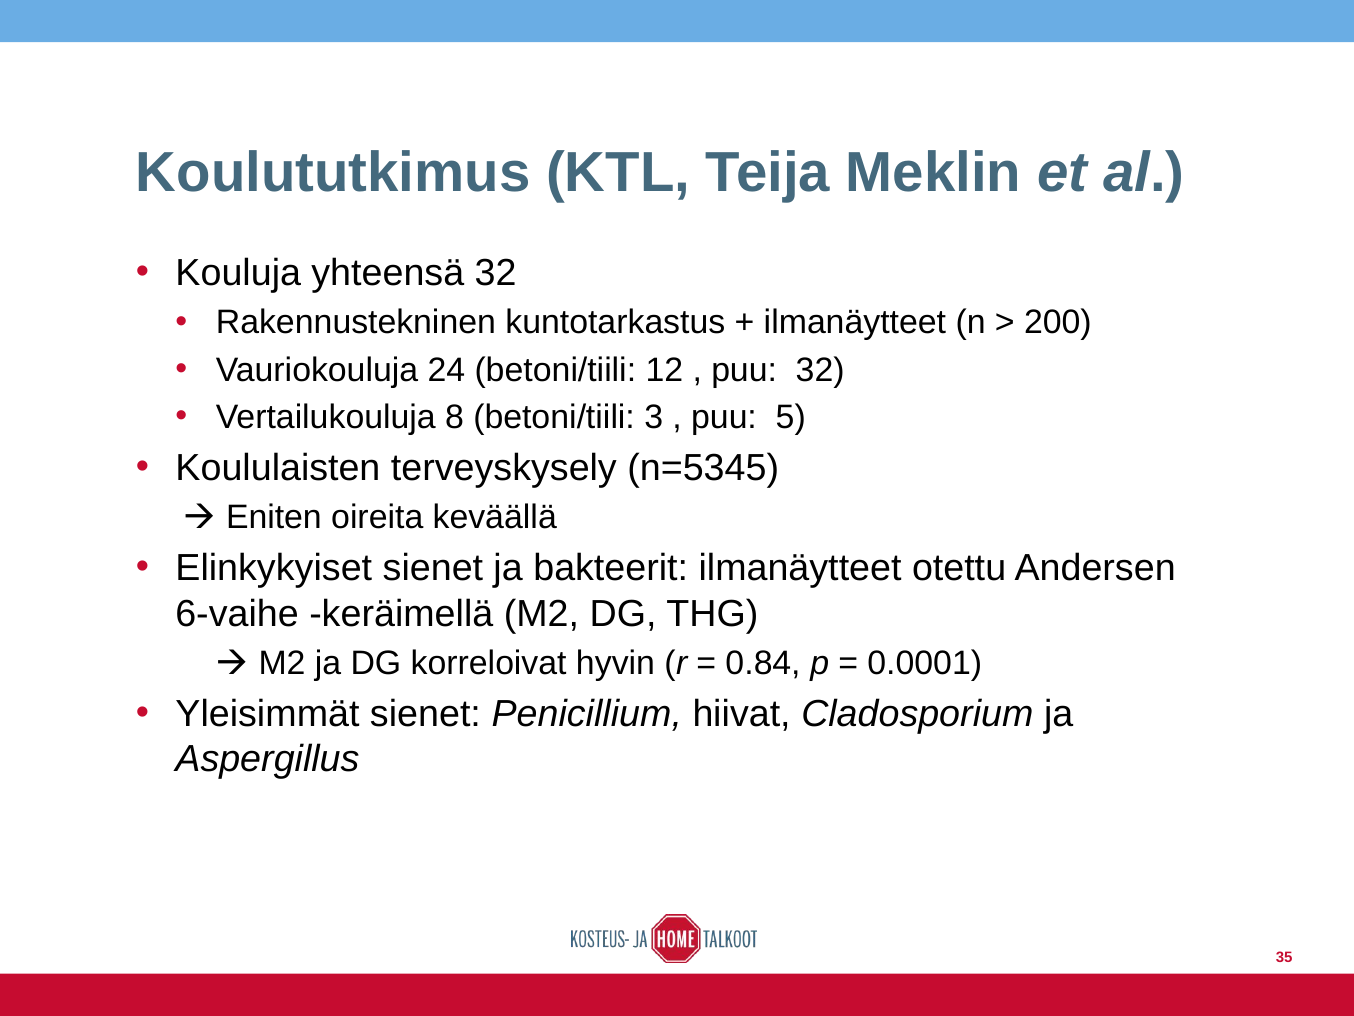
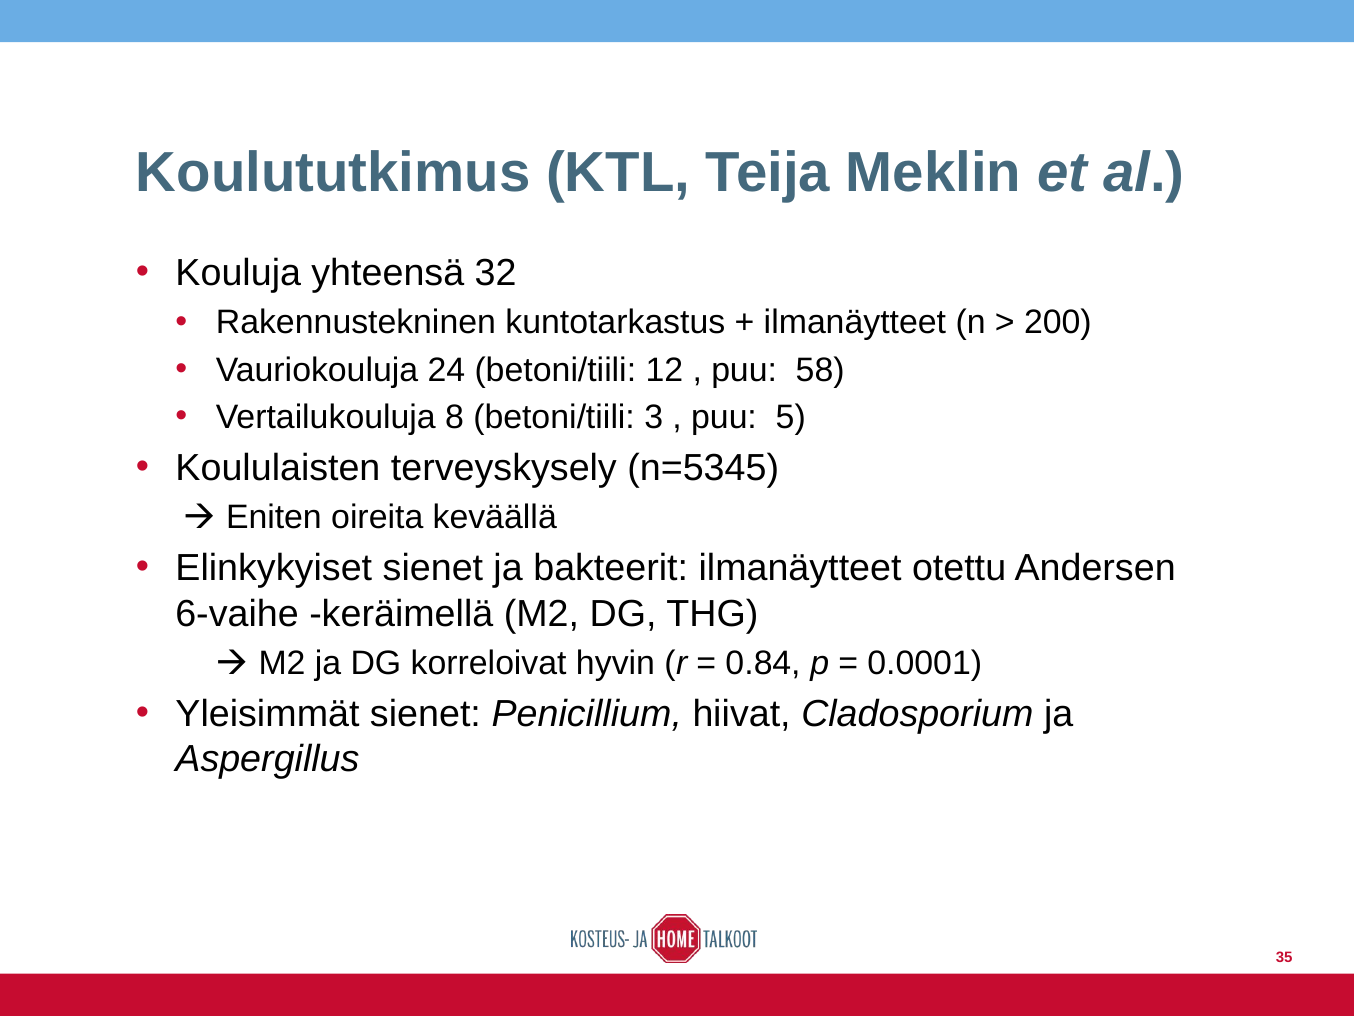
puu 32: 32 -> 58
